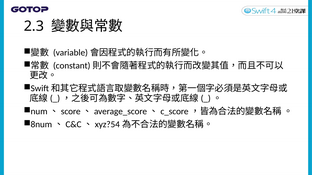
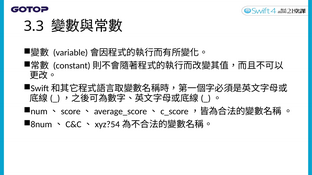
2.3: 2.3 -> 3.3
